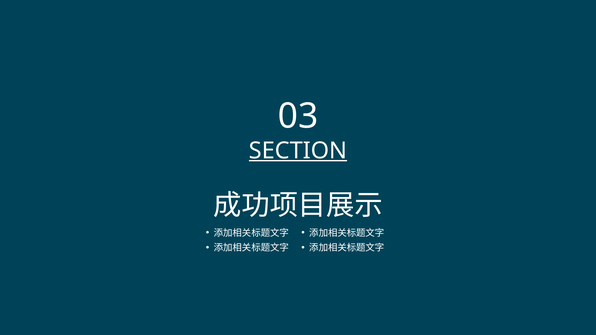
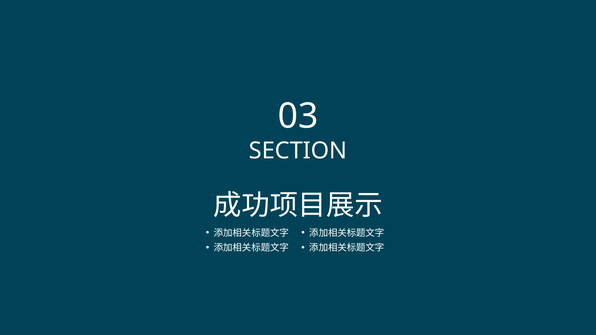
SECTION underline: present -> none
